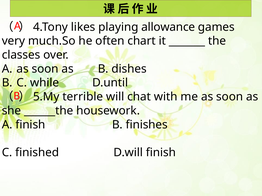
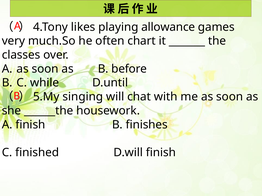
dishes: dishes -> before
terrible: terrible -> singing
